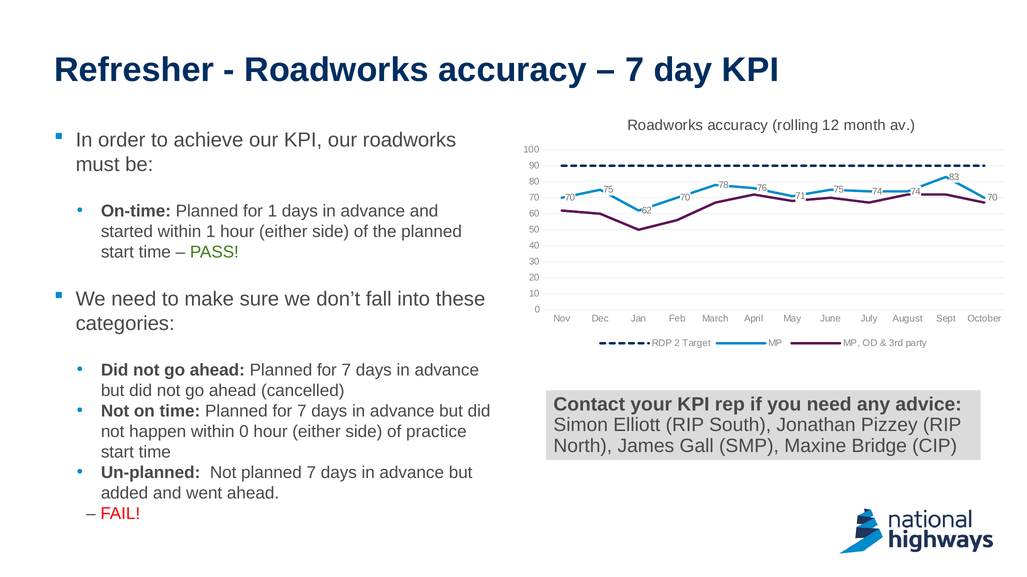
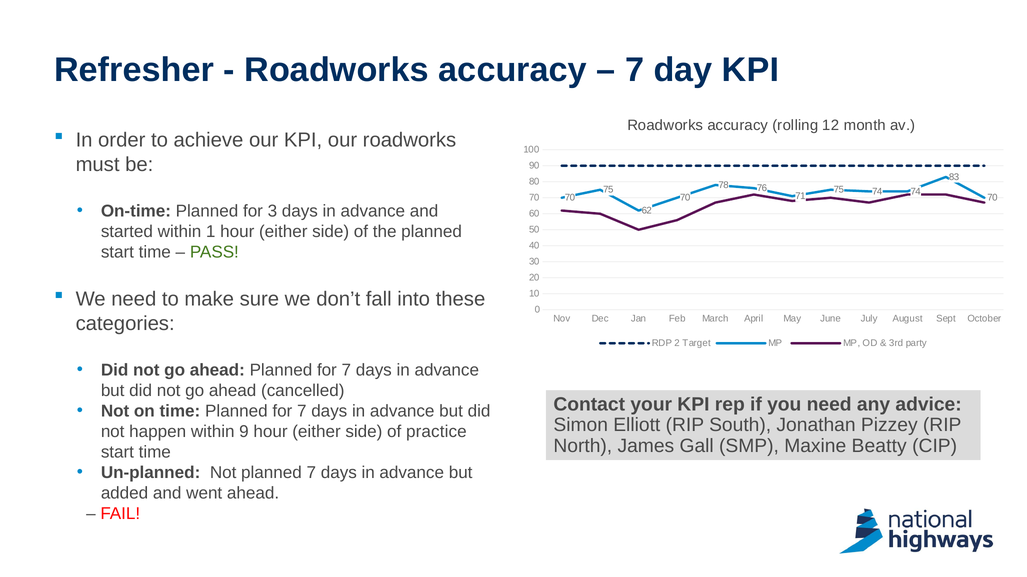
for 1: 1 -> 3
within 0: 0 -> 9
Bridge: Bridge -> Beatty
